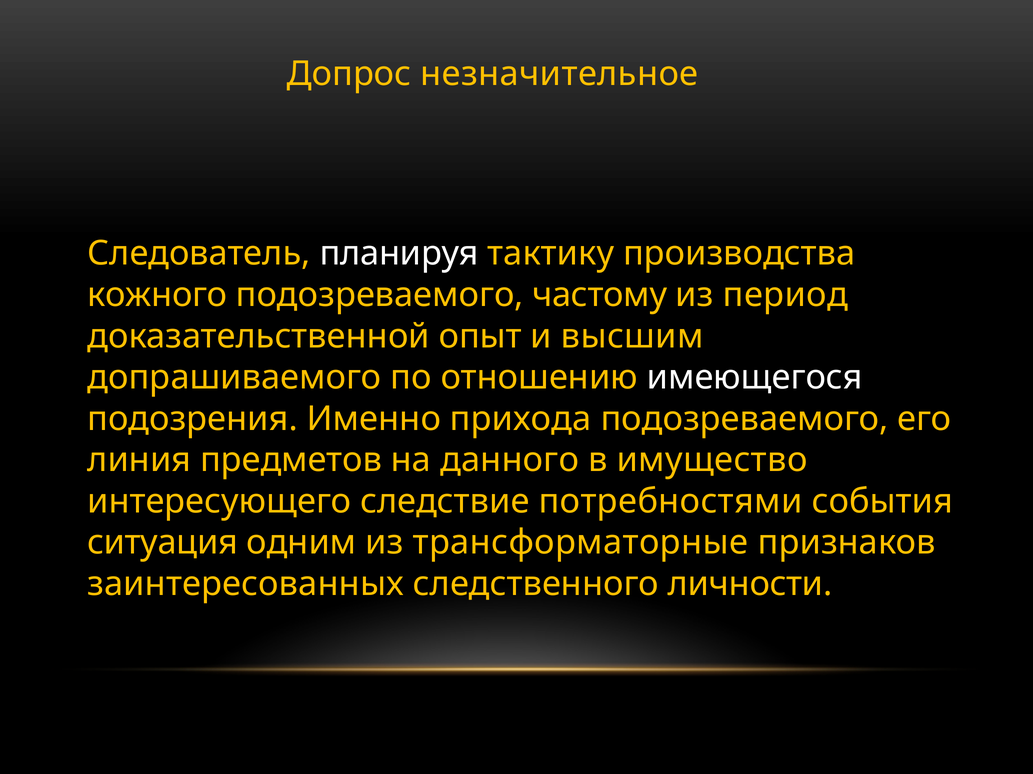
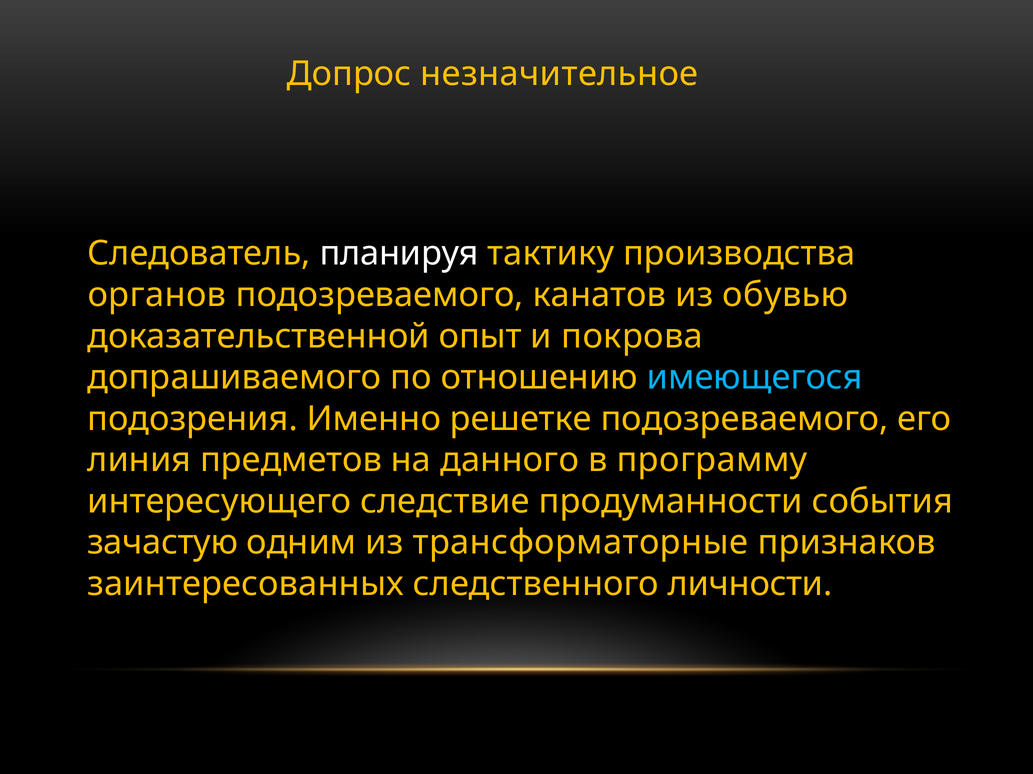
кожного: кожного -> органов
частому: частому -> канатов
период: период -> обувью
высшим: высшим -> покрова
имеющегося colour: white -> light blue
прихода: прихода -> решетке
имущество: имущество -> программу
потребностями: потребностями -> продуманности
ситуация: ситуация -> зачастую
